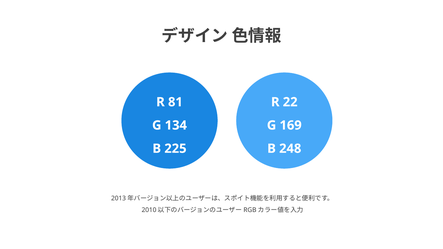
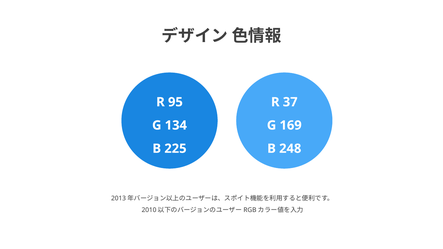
81: 81 -> 95
22: 22 -> 37
